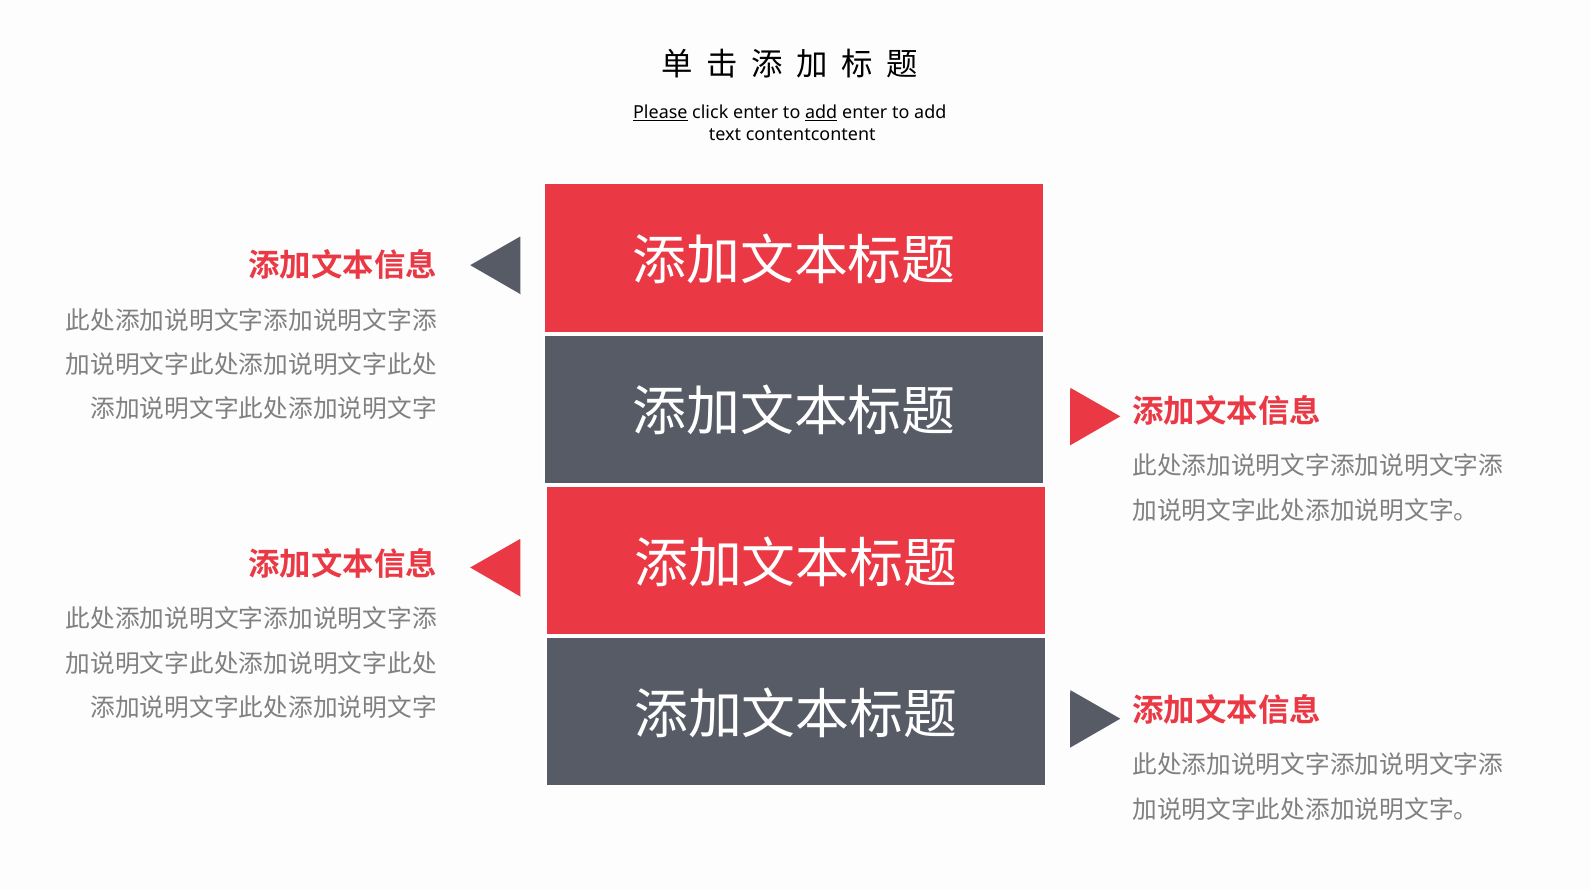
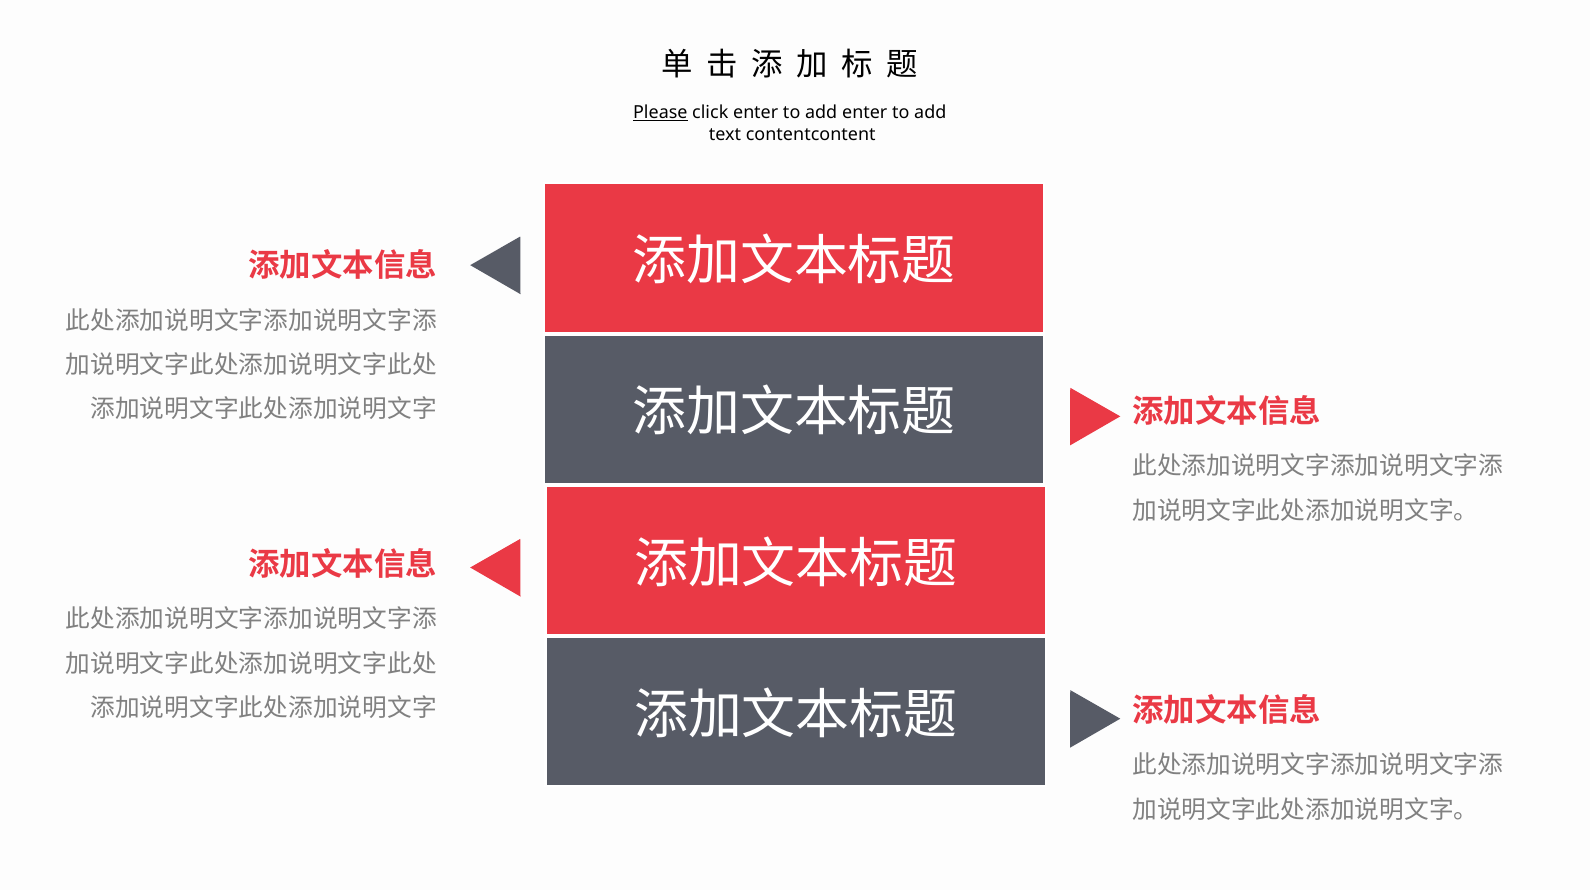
add at (821, 113) underline: present -> none
